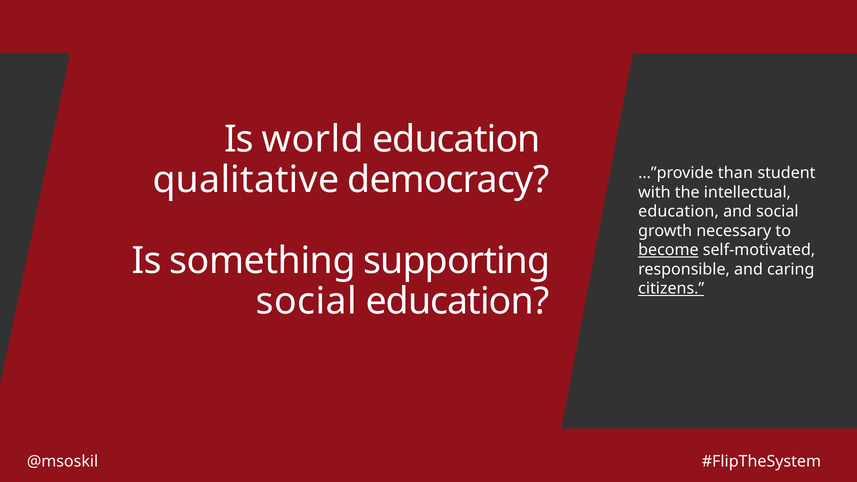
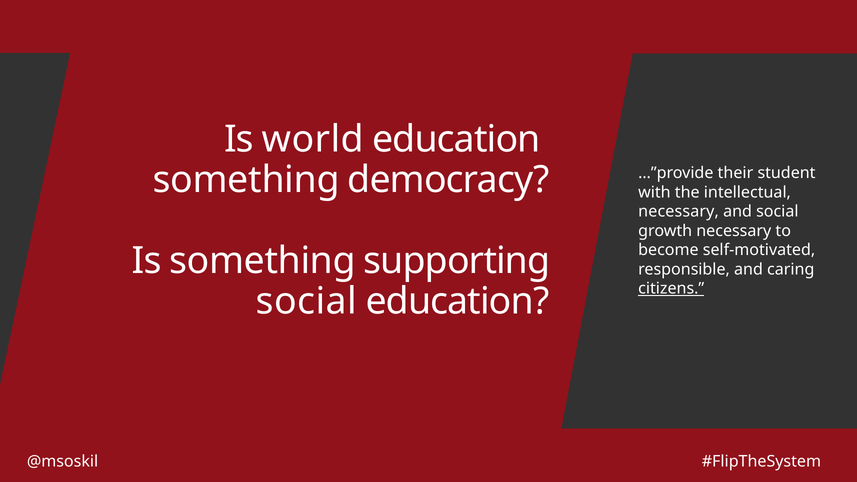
than: than -> their
qualitative at (246, 180): qualitative -> something
education at (679, 212): education -> necessary
become underline: present -> none
